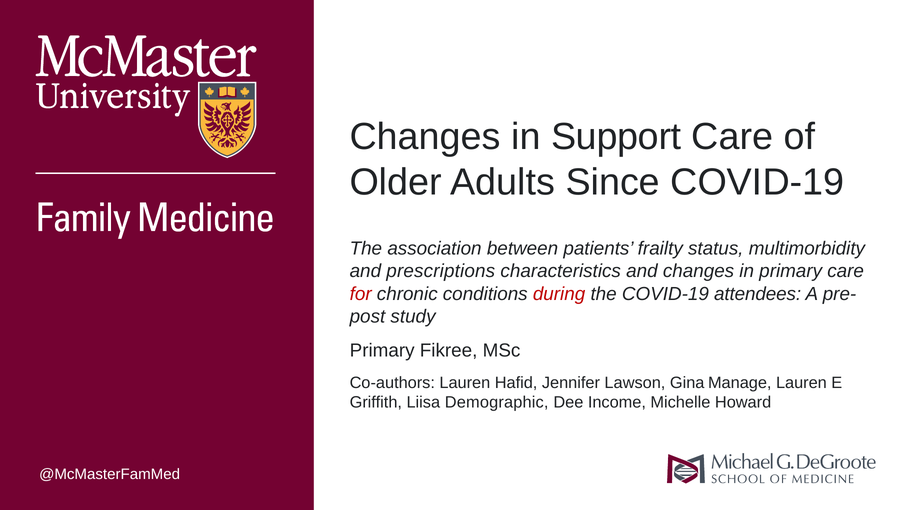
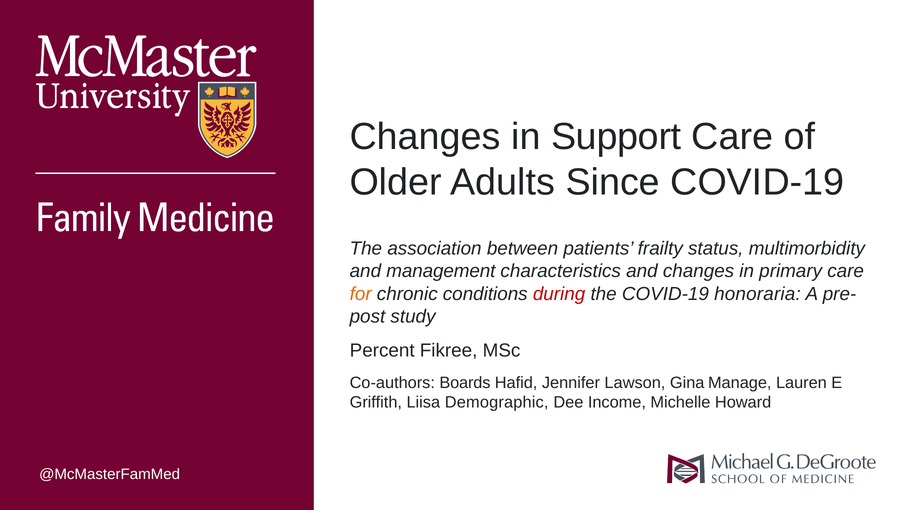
prescriptions: prescriptions -> management
for colour: red -> orange
attendees: attendees -> honoraria
Primary at (382, 350): Primary -> Percent
Co-authors Lauren: Lauren -> Boards
